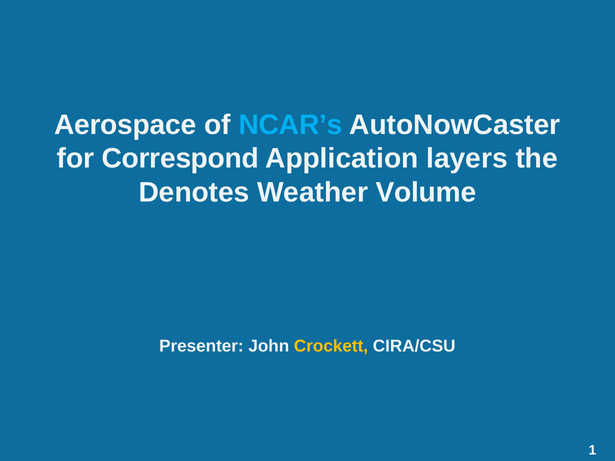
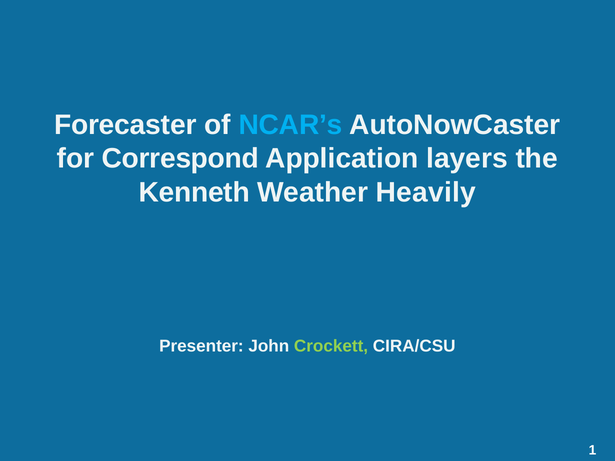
Aerospace: Aerospace -> Forecaster
Denotes: Denotes -> Kenneth
Volume: Volume -> Heavily
Crockett colour: yellow -> light green
